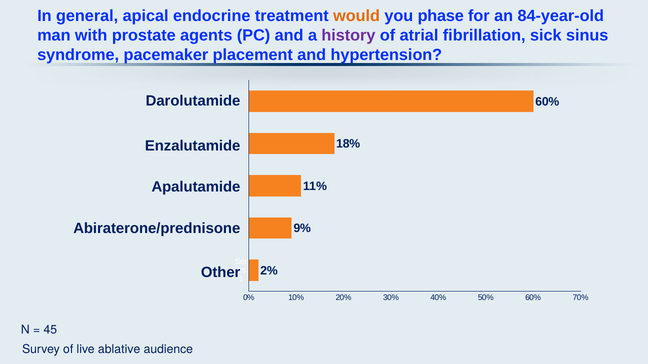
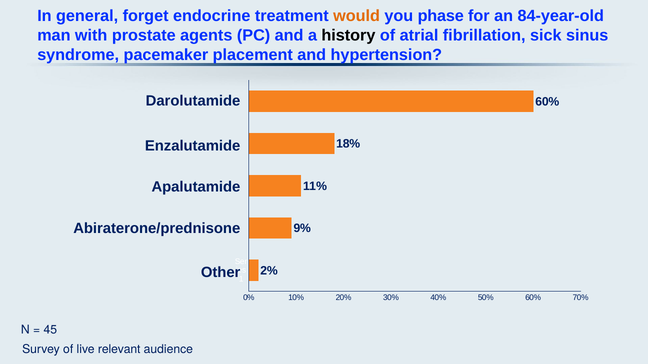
apical: apical -> forget
history colour: purple -> black
ablative: ablative -> relevant
